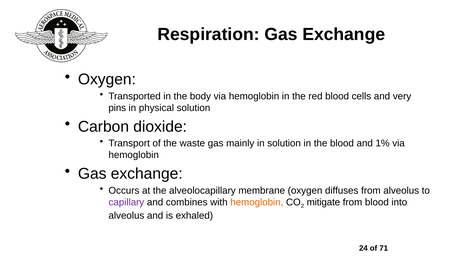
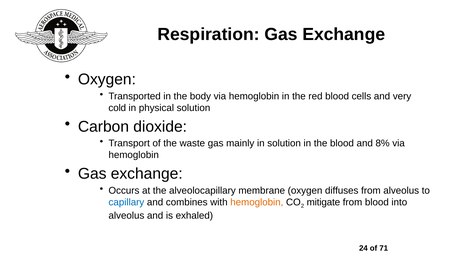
pins: pins -> cold
1%: 1% -> 8%
capillary colour: purple -> blue
